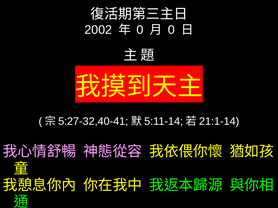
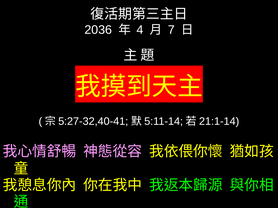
2002: 2002 -> 2036
0 at (140, 30): 0 -> 4
0 at (171, 30): 0 -> 7
